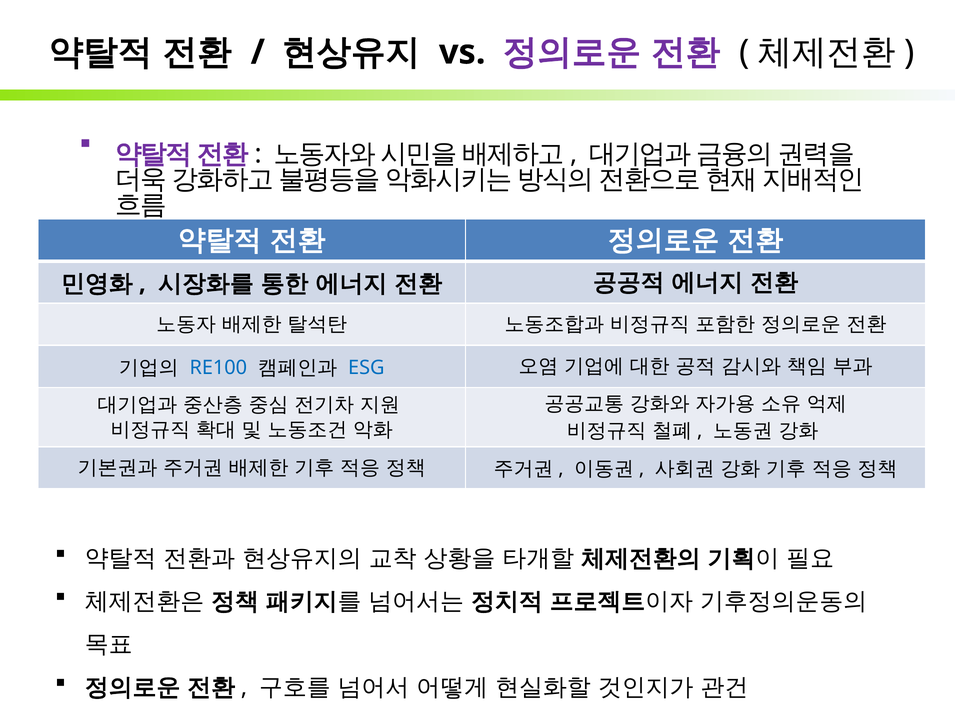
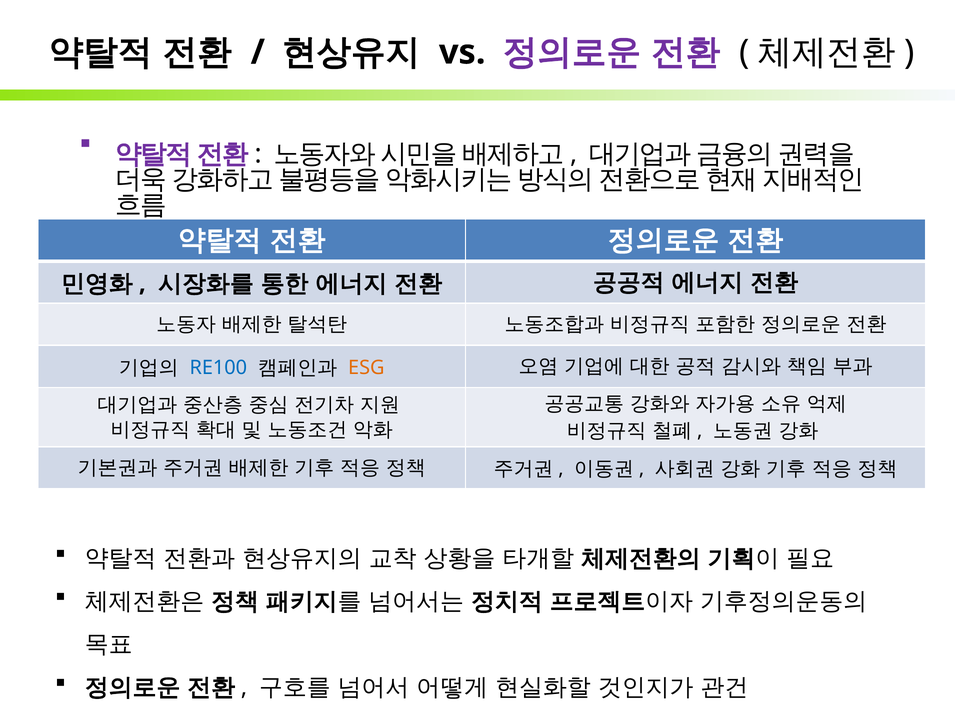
ESG colour: blue -> orange
